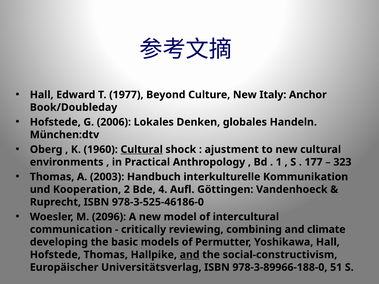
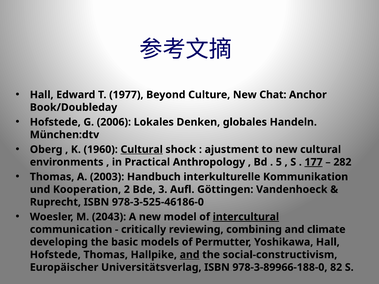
Italy: Italy -> Chat
1: 1 -> 5
177 underline: none -> present
323: 323 -> 282
4: 4 -> 3
2096: 2096 -> 2043
intercultural underline: none -> present
51: 51 -> 82
